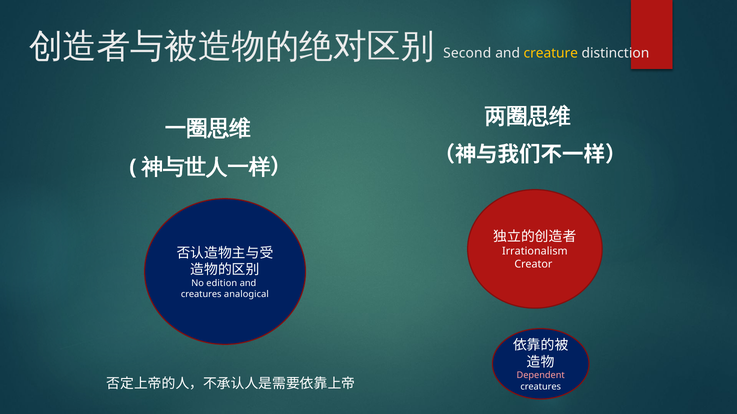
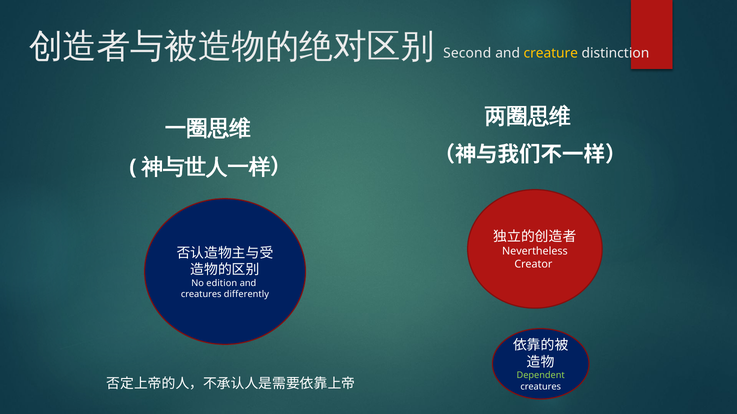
Irrationalism: Irrationalism -> Nevertheless
analogical: analogical -> differently
Dependent colour: pink -> light green
